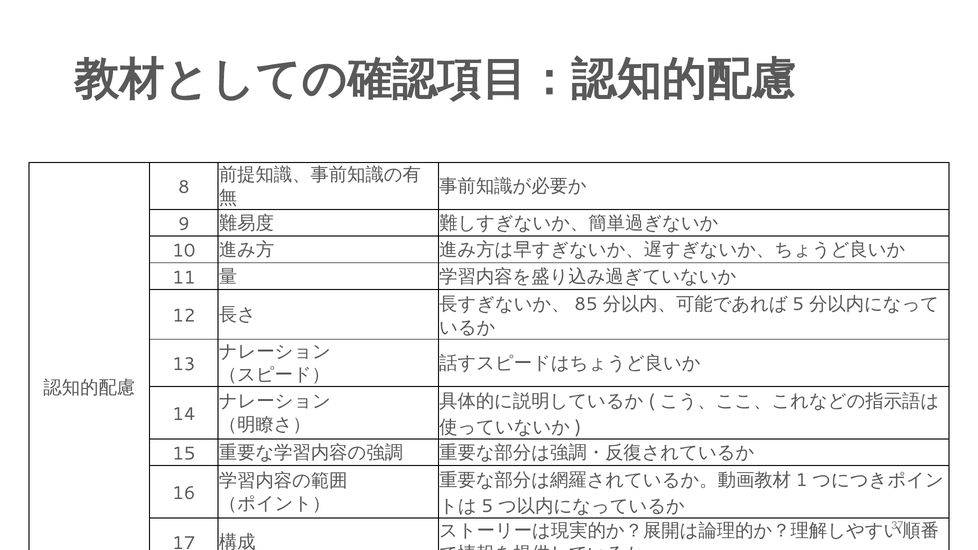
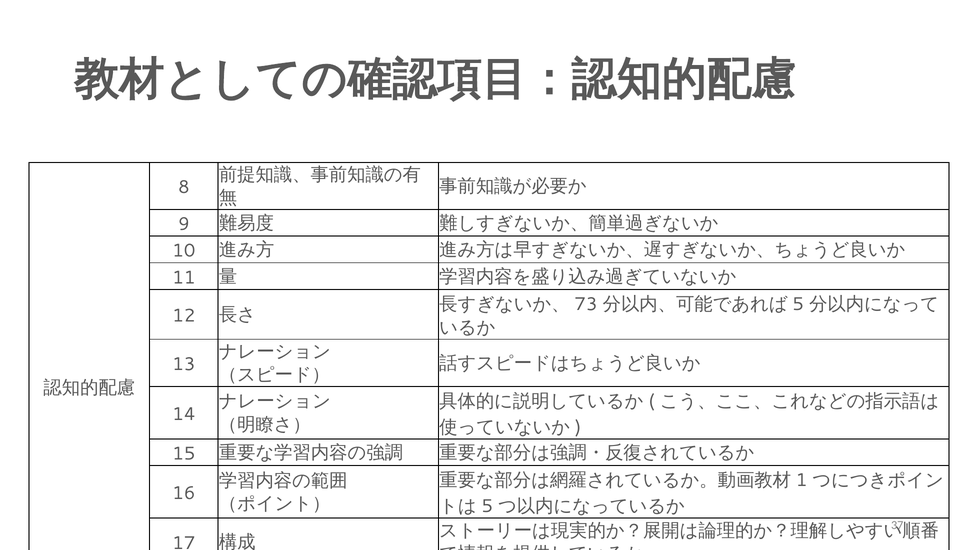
85: 85 -> 73
